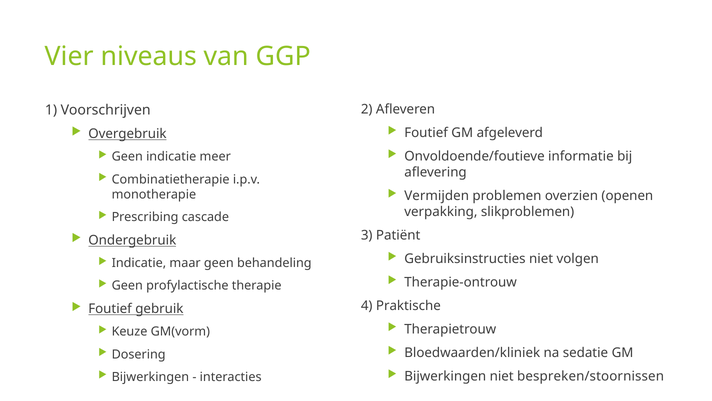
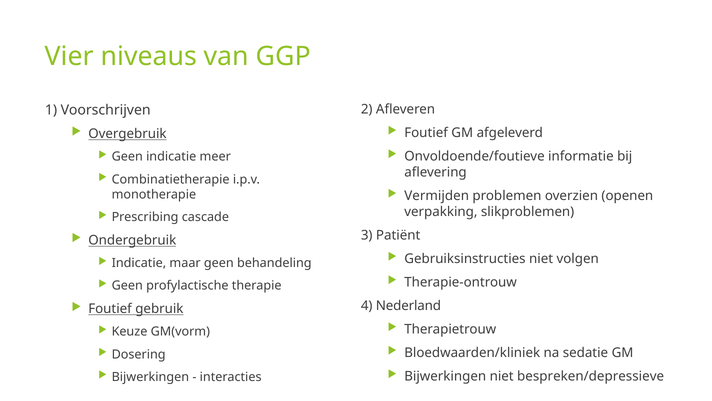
Praktische: Praktische -> Nederland
bespreken/stoornissen: bespreken/stoornissen -> bespreken/depressieve
